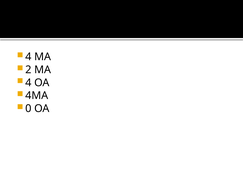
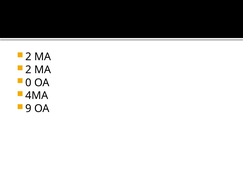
4 at (28, 57): 4 -> 2
4 at (28, 83): 4 -> 0
0: 0 -> 9
